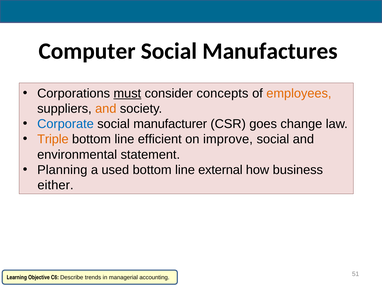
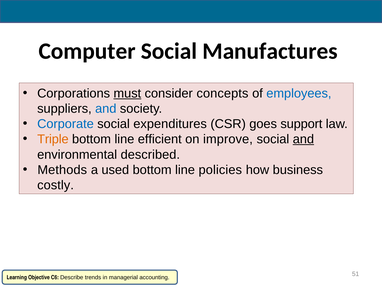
employees colour: orange -> blue
and at (106, 108) colour: orange -> blue
manufacturer: manufacturer -> expenditures
change: change -> support
and at (303, 139) underline: none -> present
statement: statement -> described
Planning: Planning -> Methods
external: external -> policies
either: either -> costly
